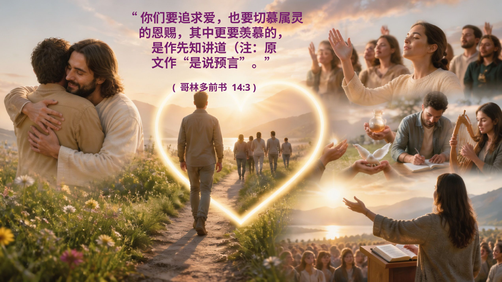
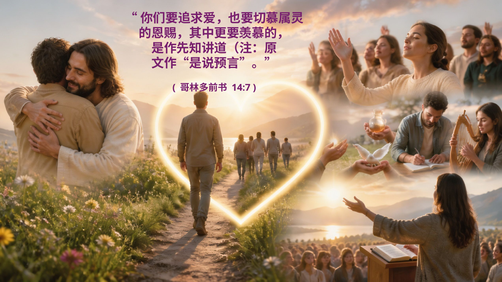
14:3: 14:3 -> 14:7
